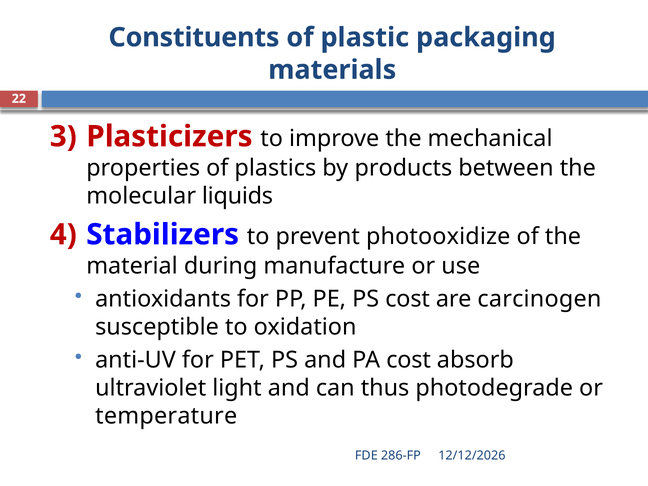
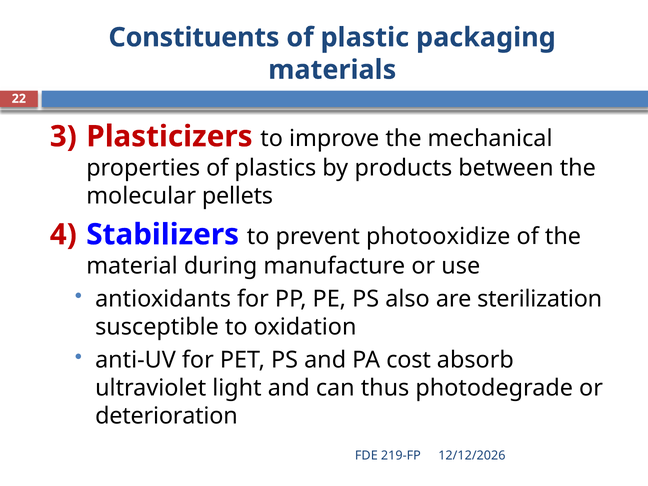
liquids: liquids -> pellets
PS cost: cost -> also
carcinogen: carcinogen -> sterilization
temperature: temperature -> deterioration
286-FP: 286-FP -> 219-FP
